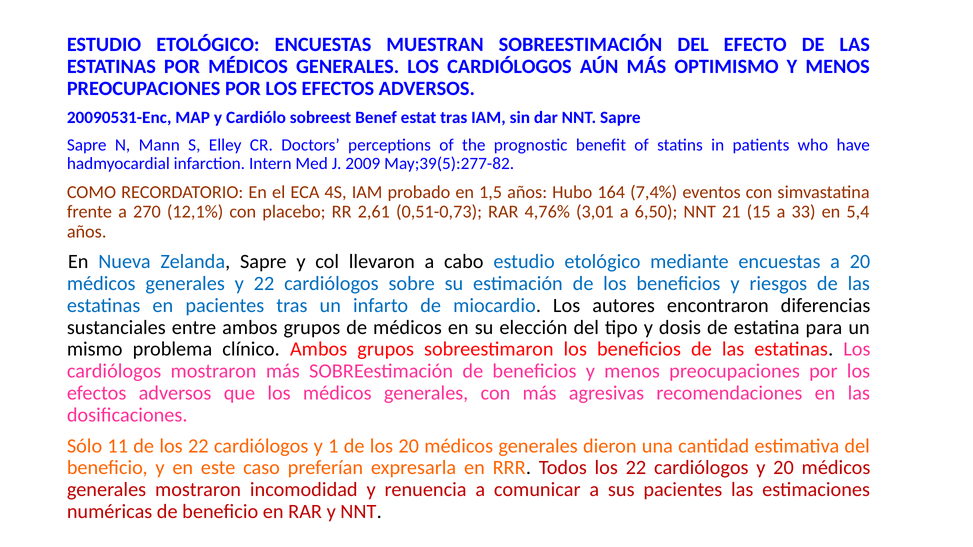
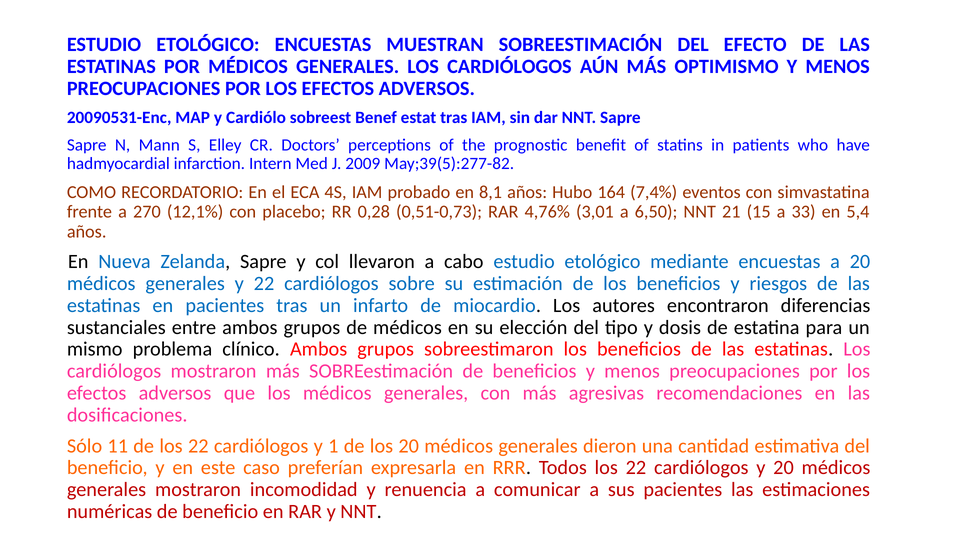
1,5: 1,5 -> 8,1
2,61: 2,61 -> 0,28
